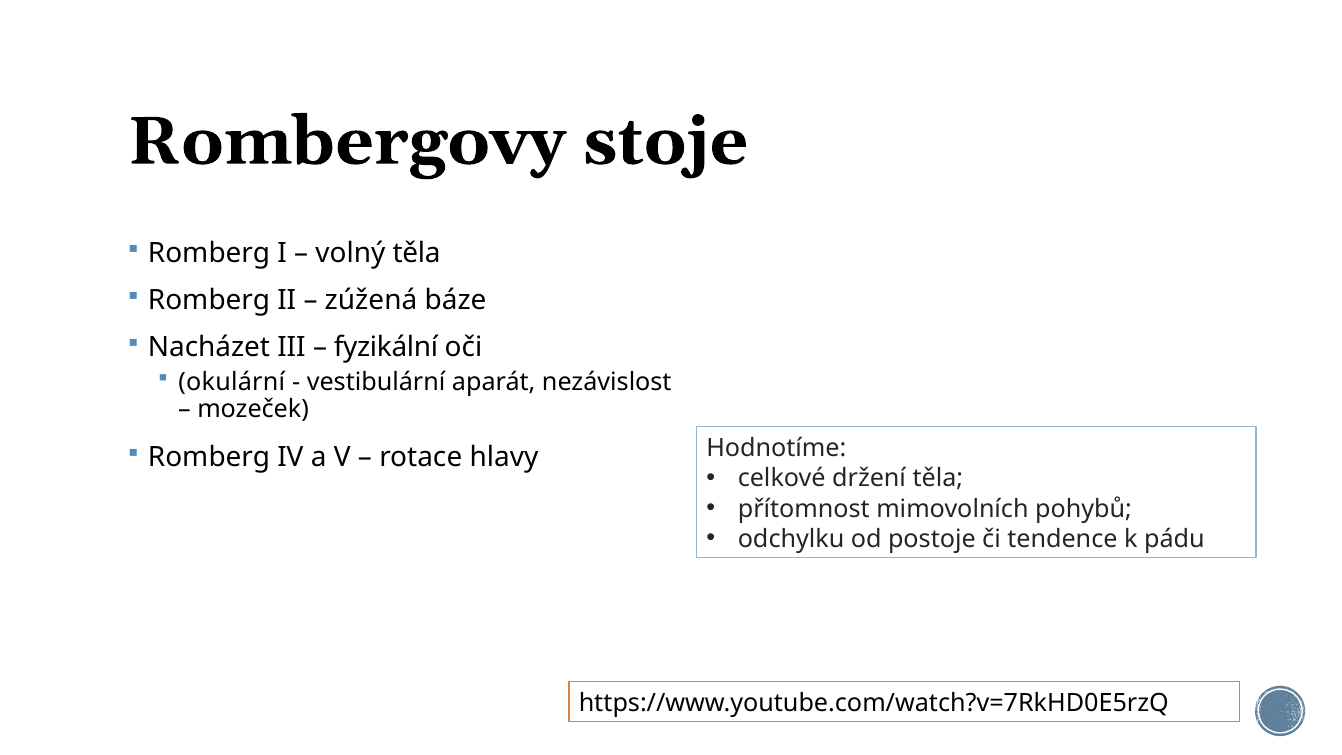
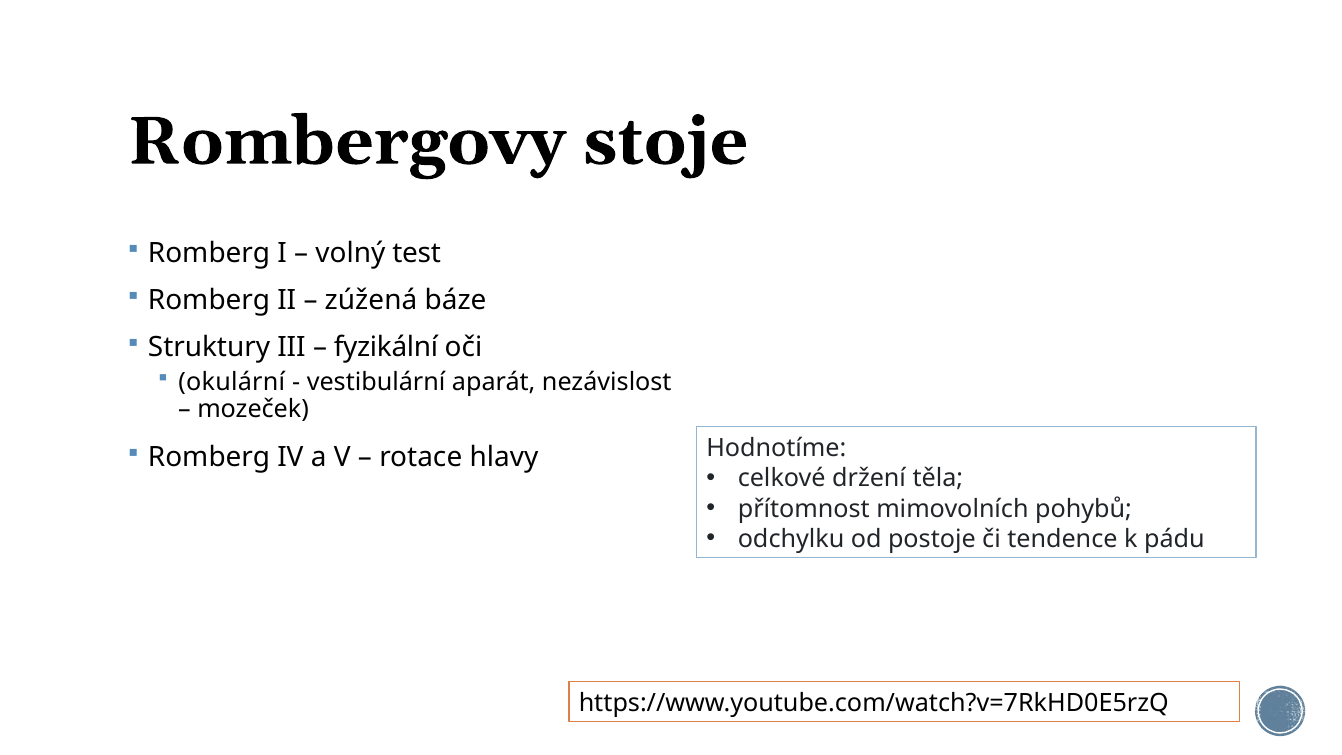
volný těla: těla -> test
Nacházet: Nacházet -> Struktury
